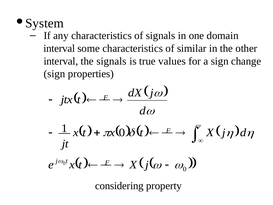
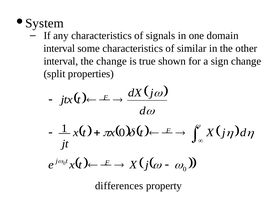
the signals: signals -> change
values: values -> shown
sign at (54, 74): sign -> split
considering: considering -> differences
